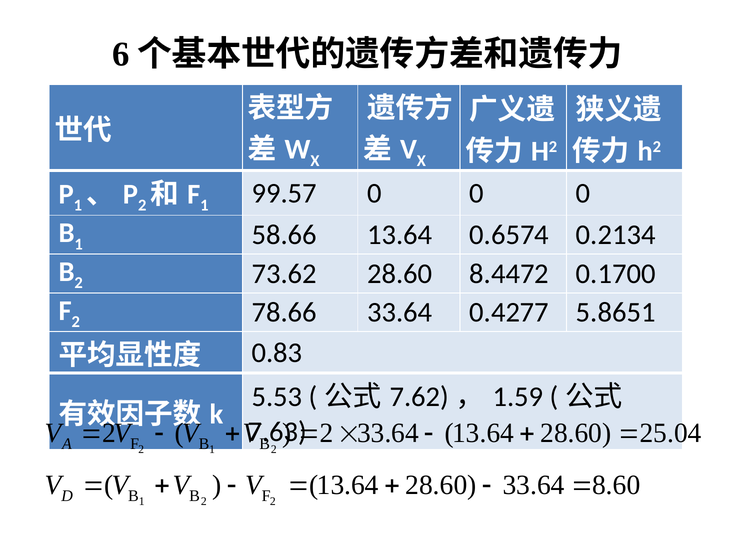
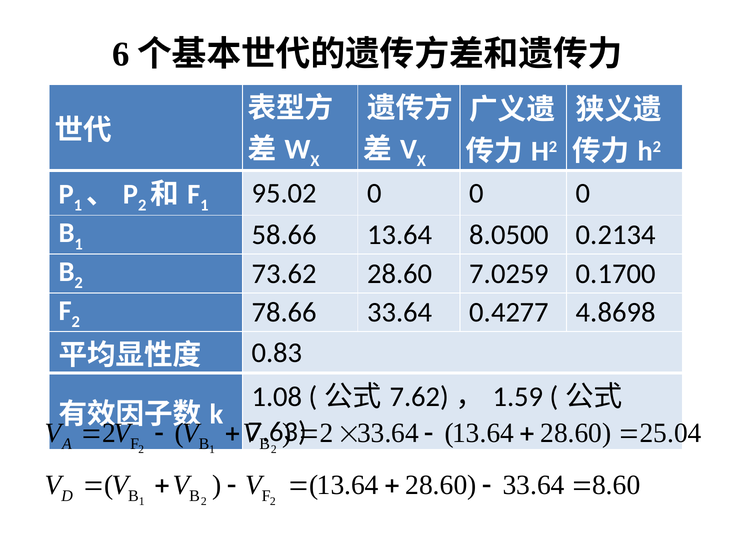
99.57: 99.57 -> 95.02
0.6574: 0.6574 -> 8.0500
8.4472: 8.4472 -> 7.0259
5.8651: 5.8651 -> 4.8698
5.53: 5.53 -> 1.08
